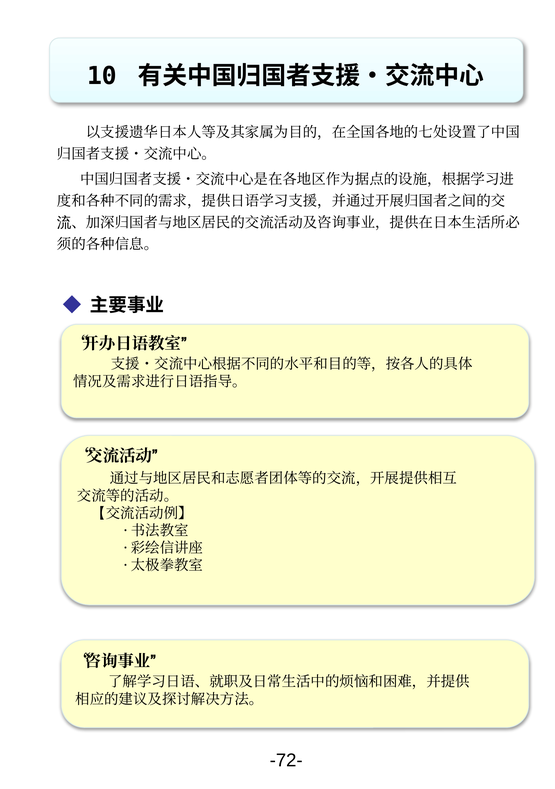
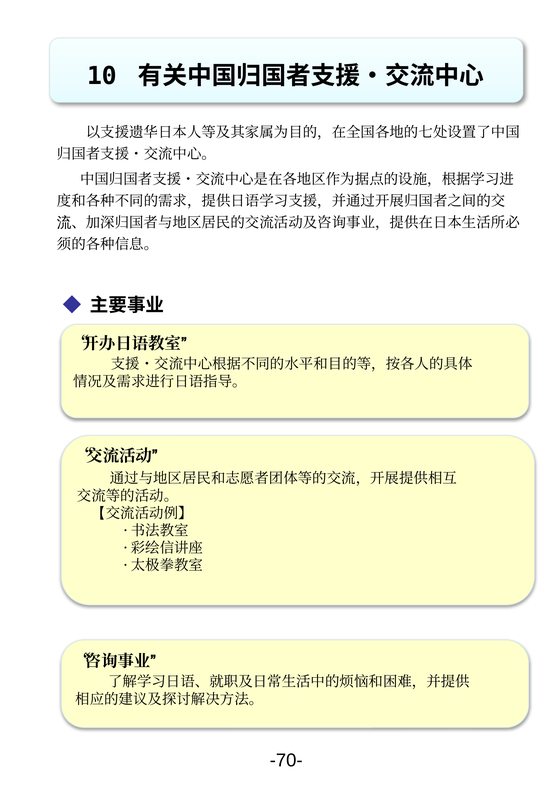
-72-: -72- -> -70-
